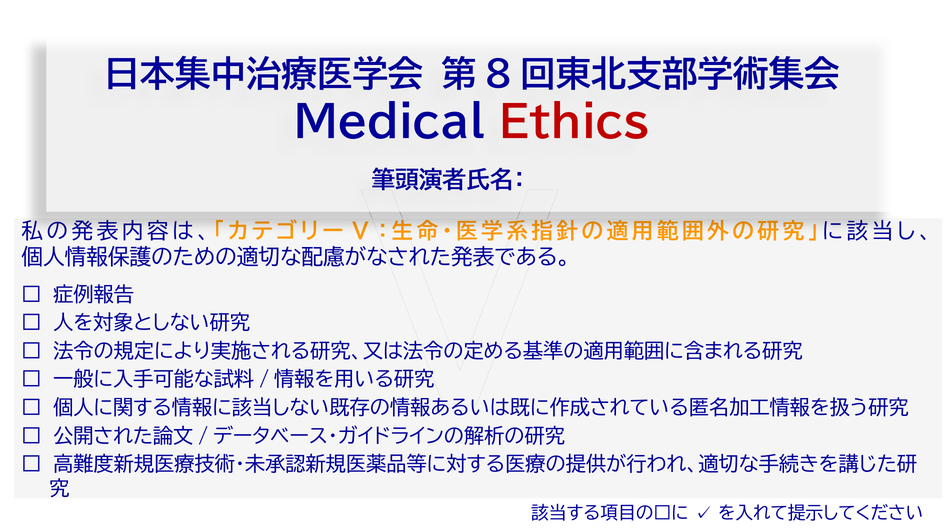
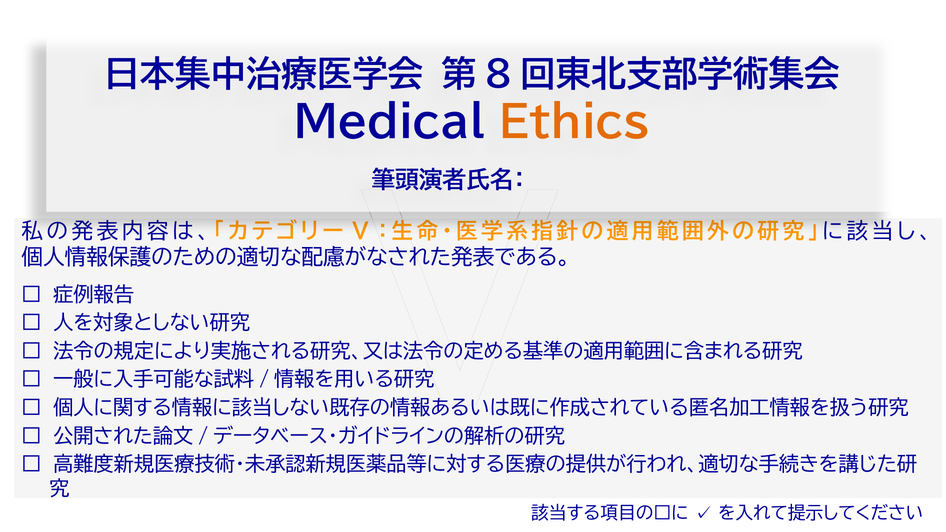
Ethics colour: red -> orange
